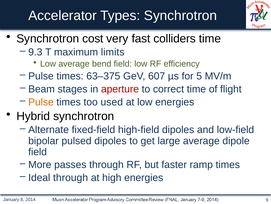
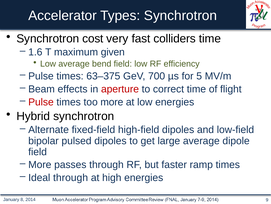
9.3: 9.3 -> 1.6
limits: limits -> given
607: 607 -> 700
stages: stages -> effects
Pulse at (41, 102) colour: orange -> red
too used: used -> more
